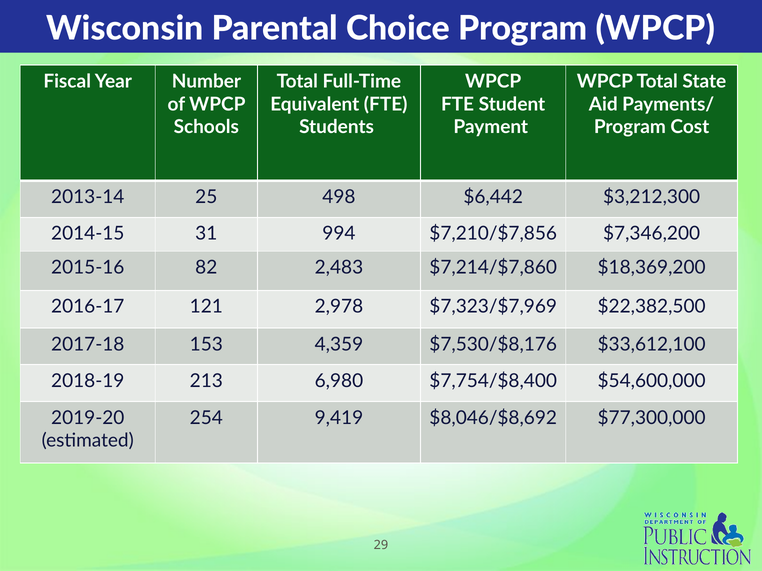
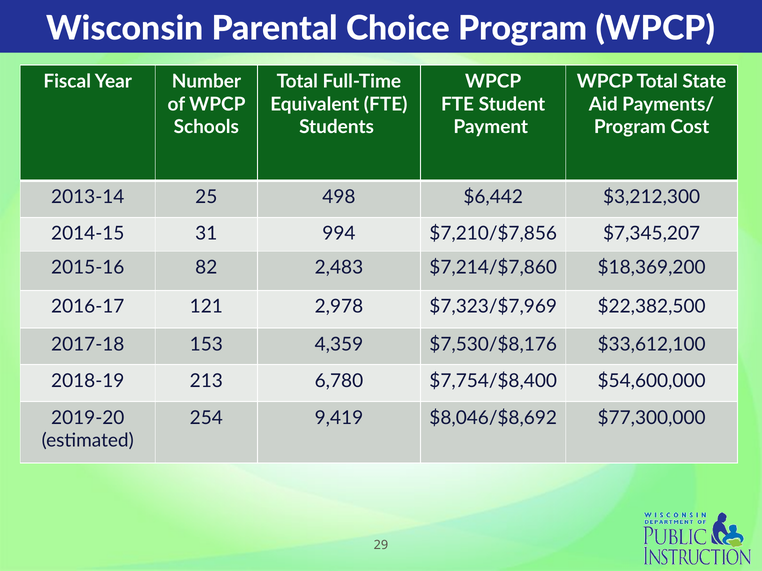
$7,346,200: $7,346,200 -> $7,345,207
6,980: 6,980 -> 6,780
